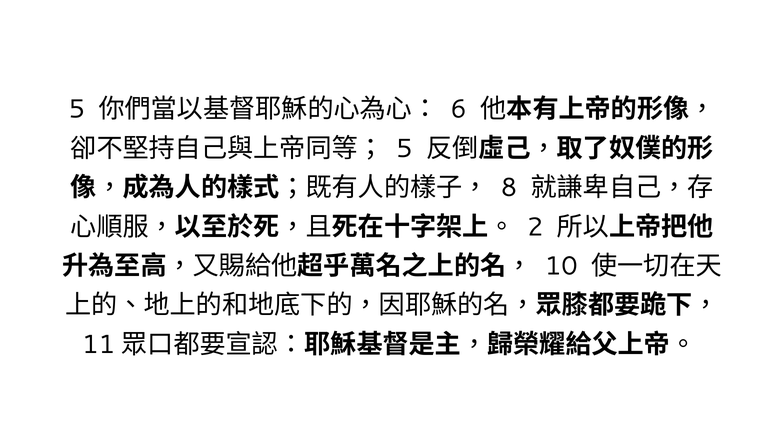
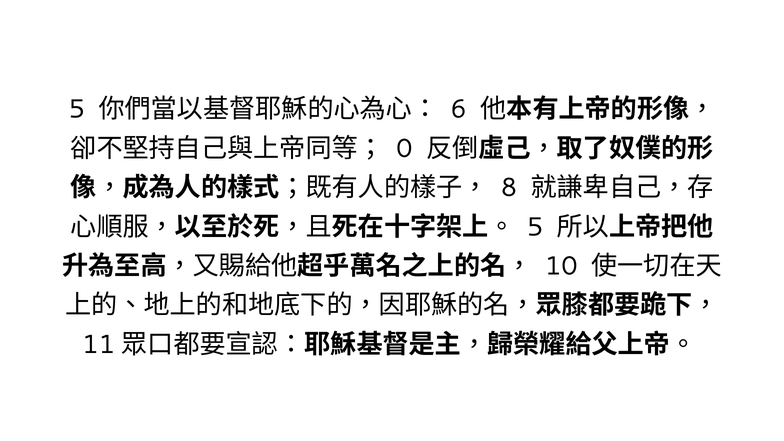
5 at (404, 149): 5 -> 0
2 at (535, 227): 2 -> 5
